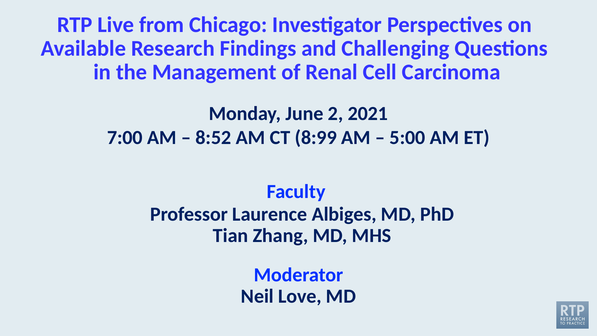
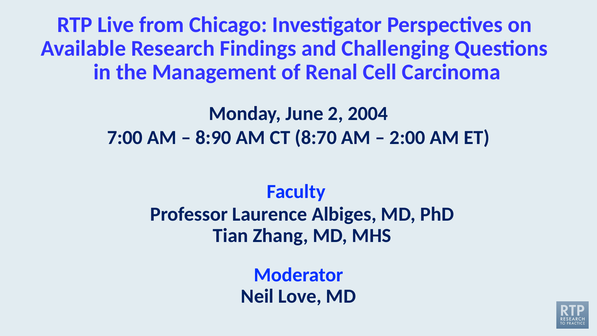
2021: 2021 -> 2004
8:52: 8:52 -> 8:90
8:99: 8:99 -> 8:70
5:00: 5:00 -> 2:00
